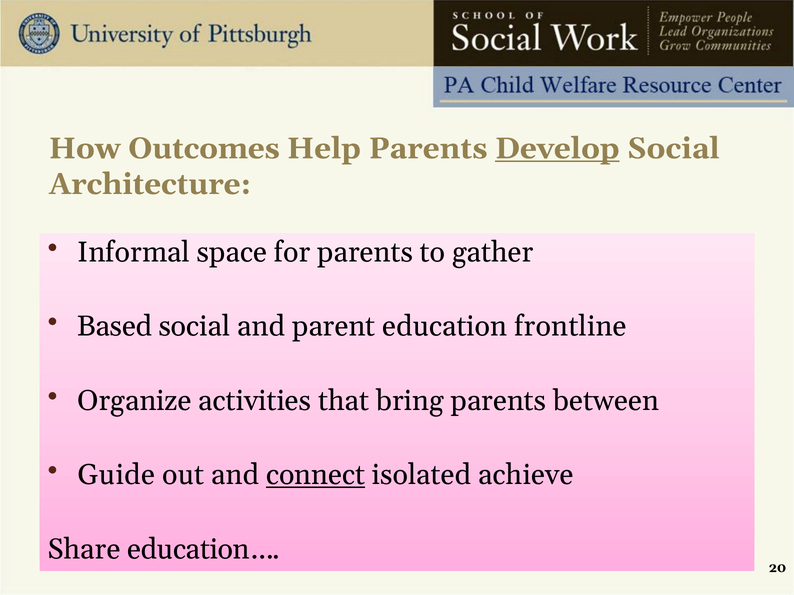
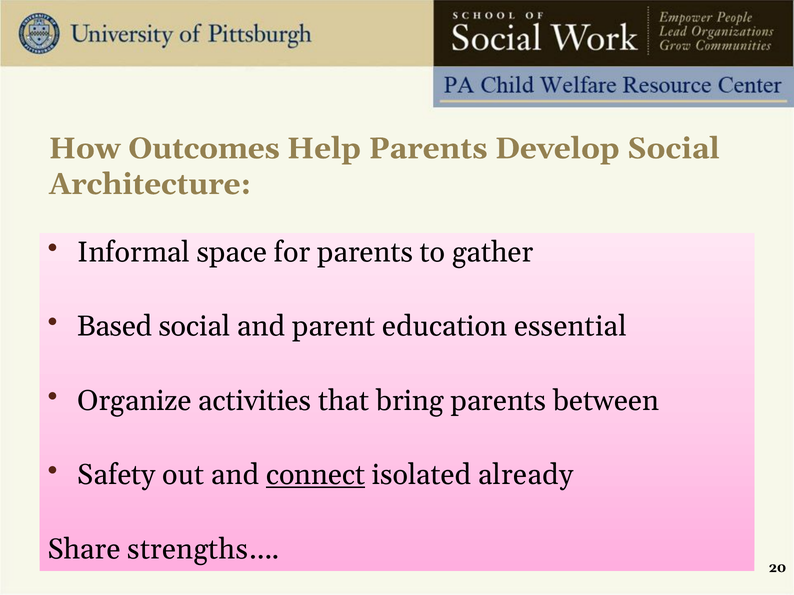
Develop underline: present -> none
frontline: frontline -> essential
Guide: Guide -> Safety
achieve: achieve -> already
education…: education… -> strengths…
